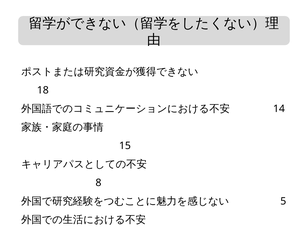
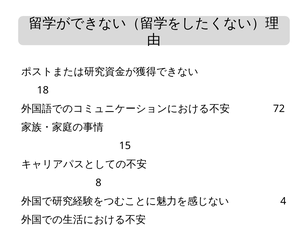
14: 14 -> 72
5 at (283, 201): 5 -> 4
